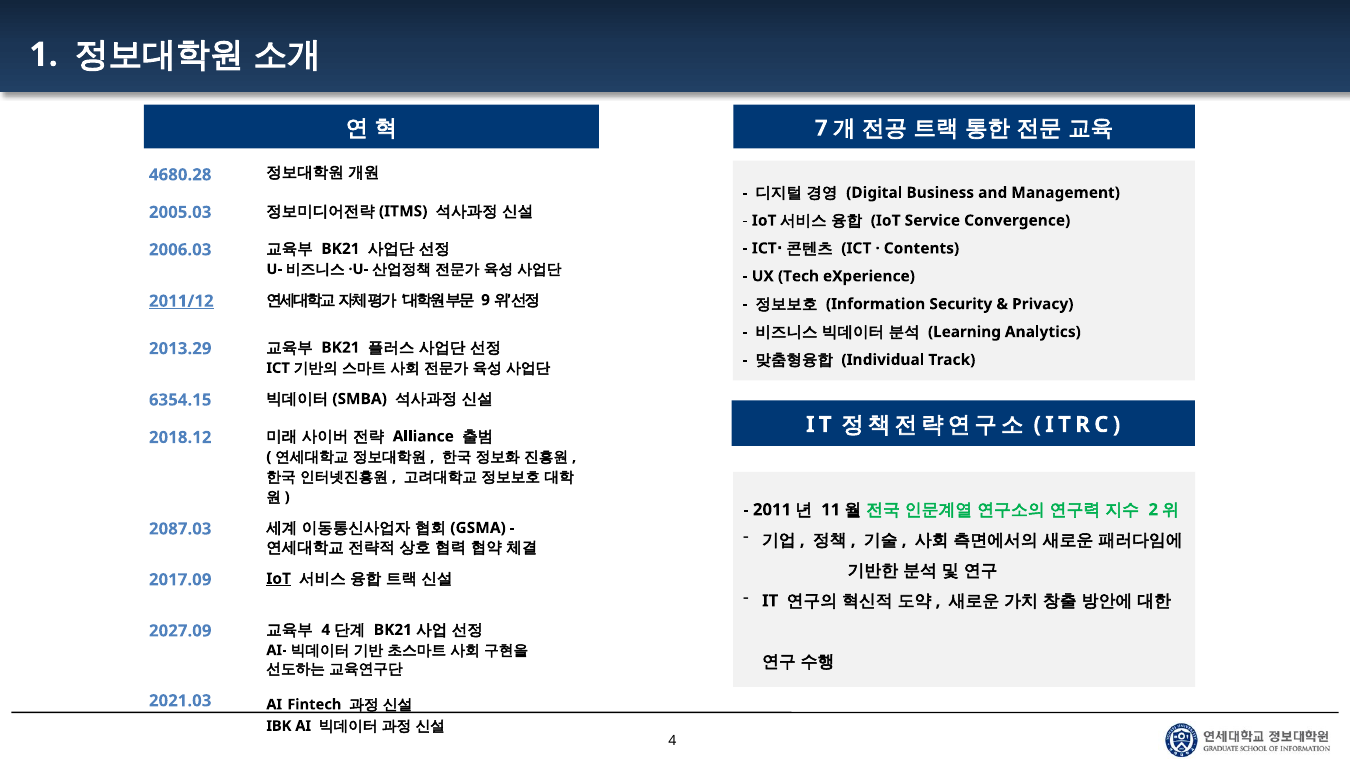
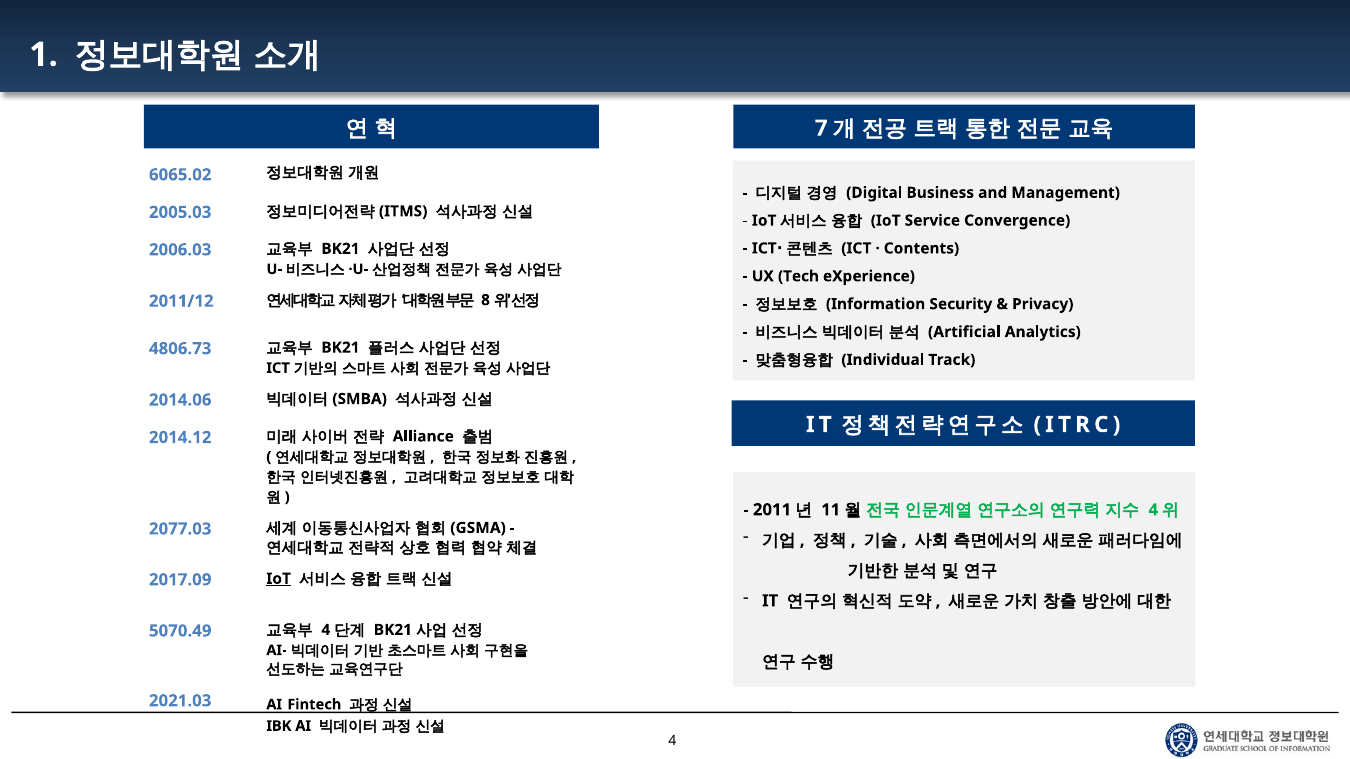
4680.28: 4680.28 -> 6065.02
2011/12 underline: present -> none
9: 9 -> 8
Learning: Learning -> Artificial
2013.29: 2013.29 -> 4806.73
6354.15: 6354.15 -> 2014.06
2018.12: 2018.12 -> 2014.12
2 at (1153, 510): 2 -> 4
2087.03: 2087.03 -> 2077.03
2027.09: 2027.09 -> 5070.49
